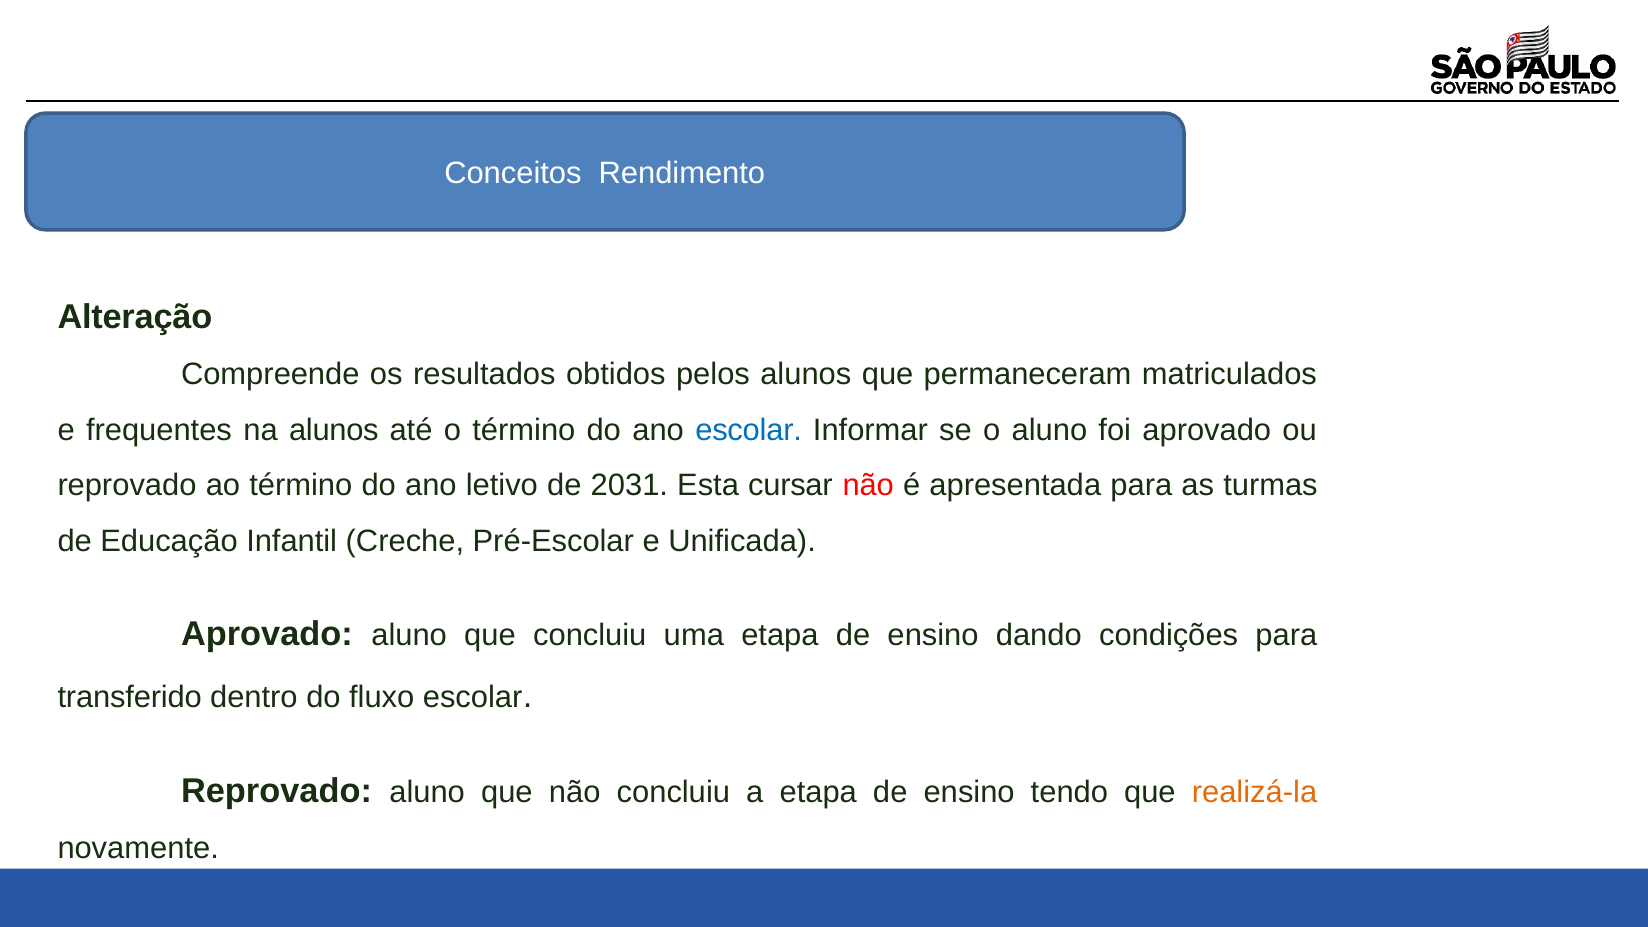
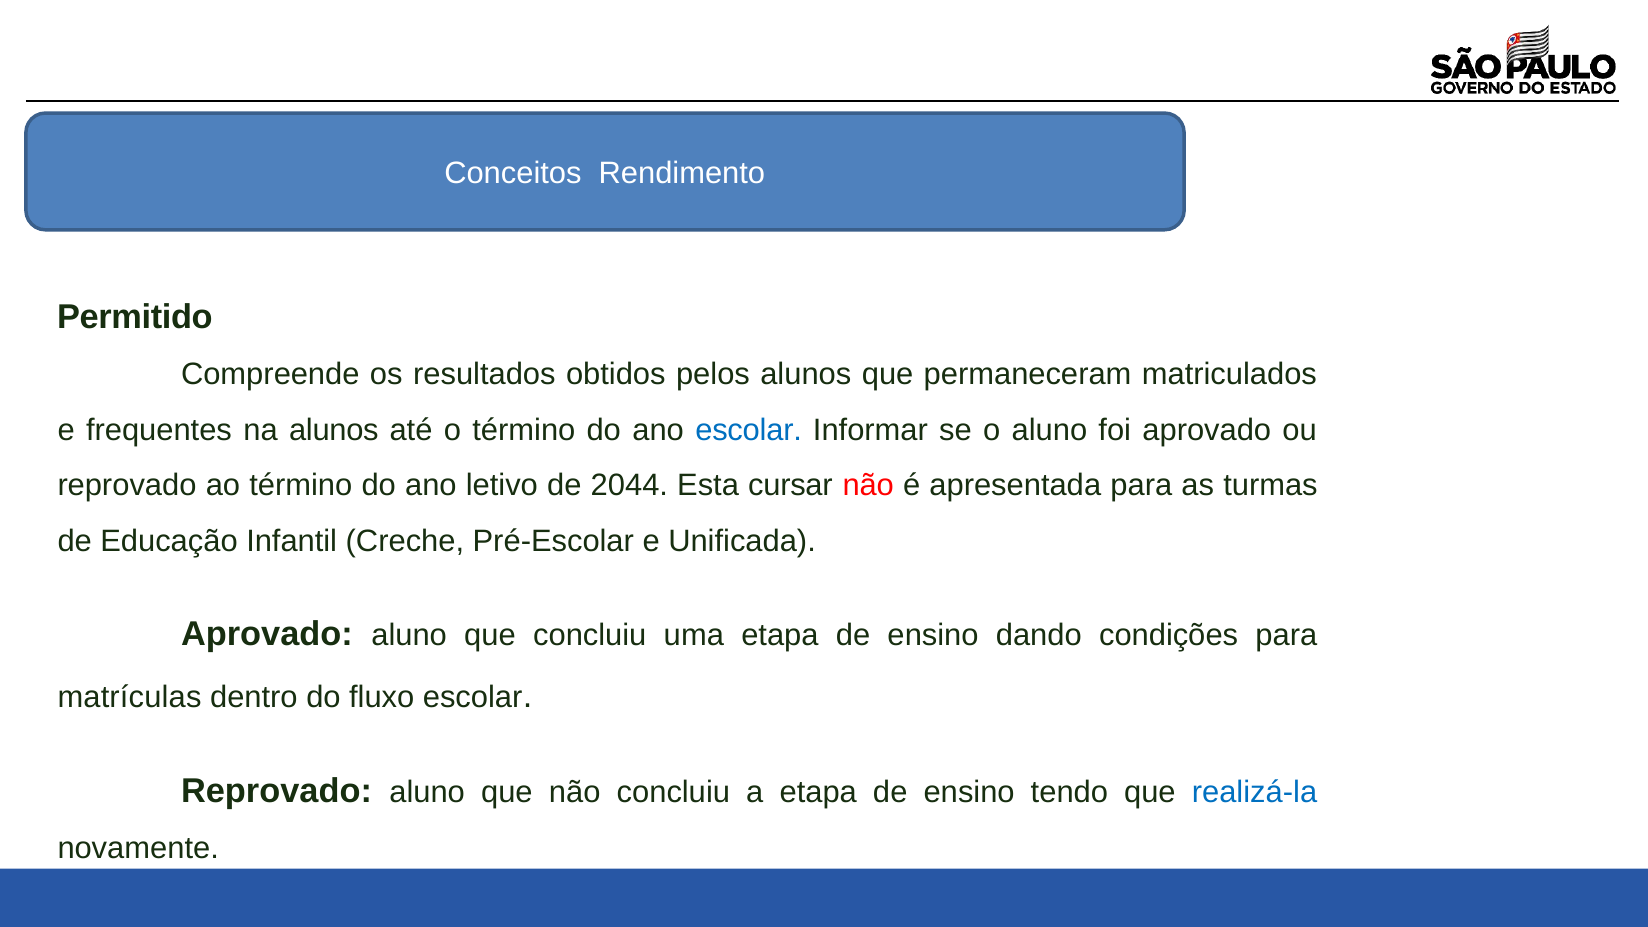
Alteração: Alteração -> Permitido
2031: 2031 -> 2044
transferido: transferido -> matrículas
realizá-la colour: orange -> blue
